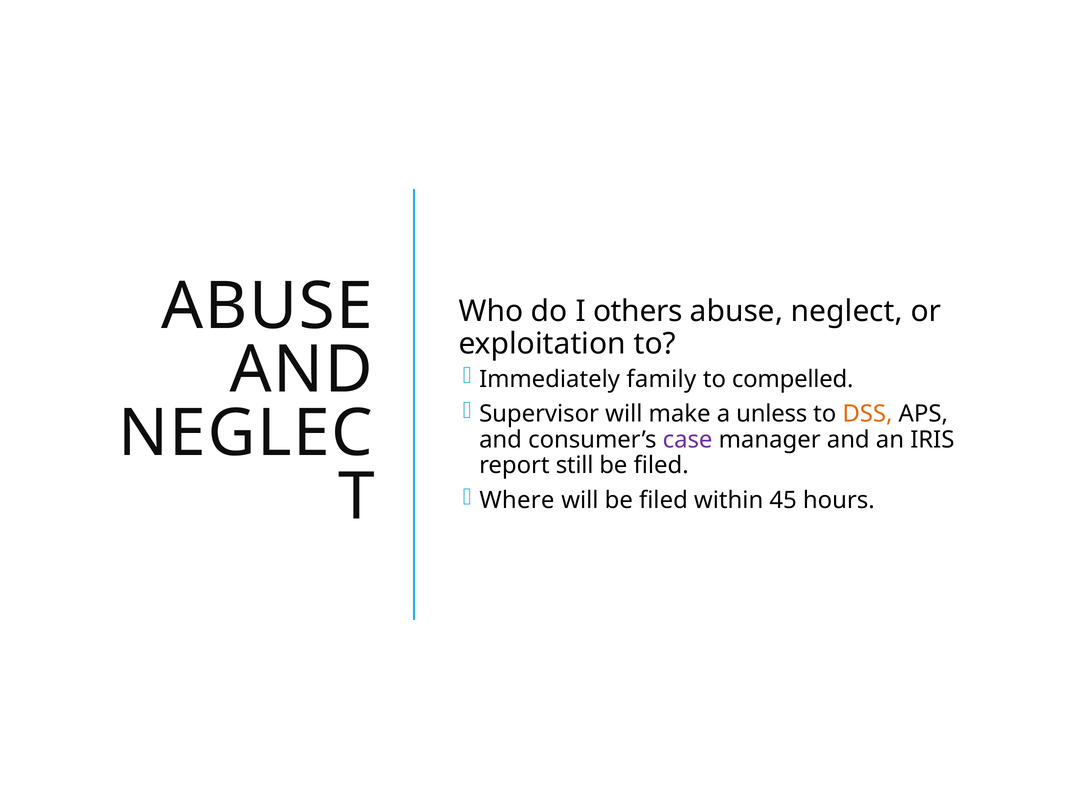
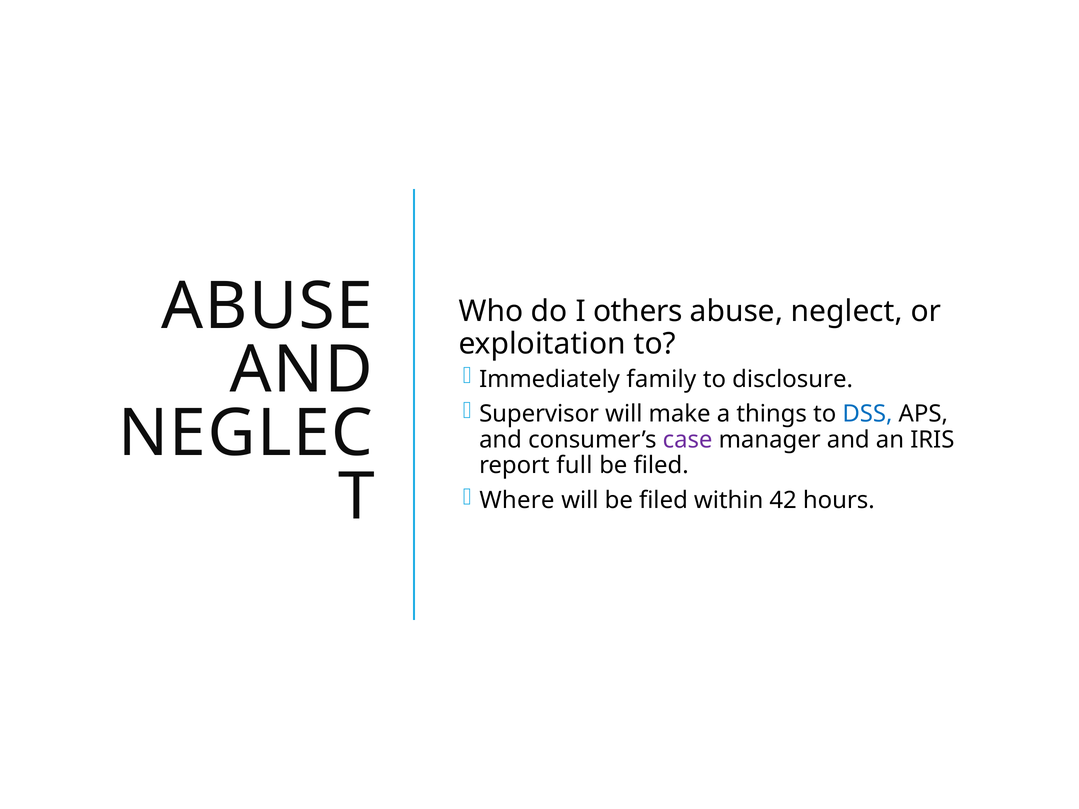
compelled: compelled -> disclosure
unless: unless -> things
DSS colour: orange -> blue
still: still -> full
45: 45 -> 42
